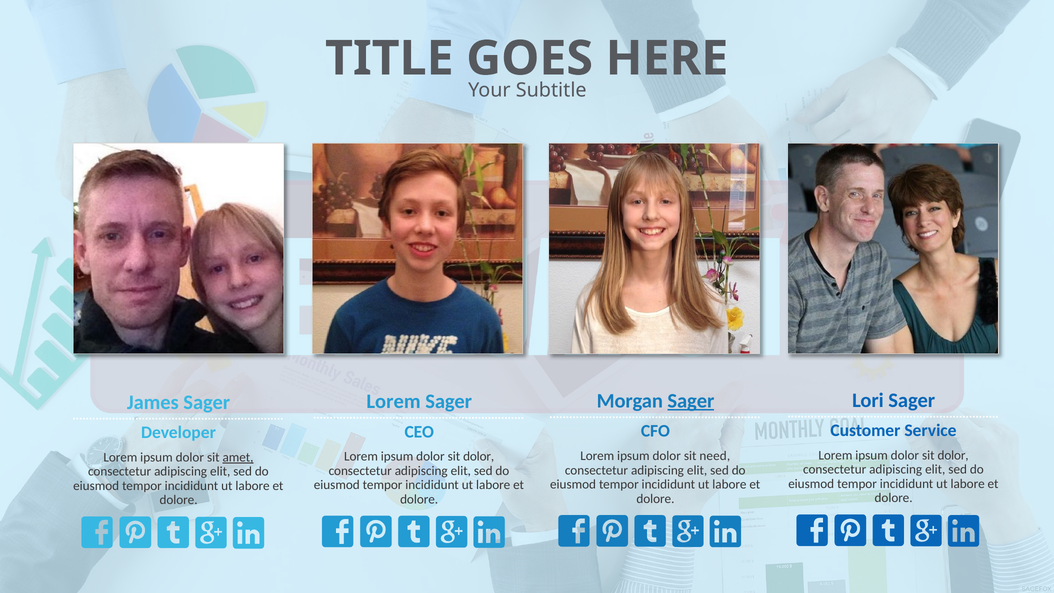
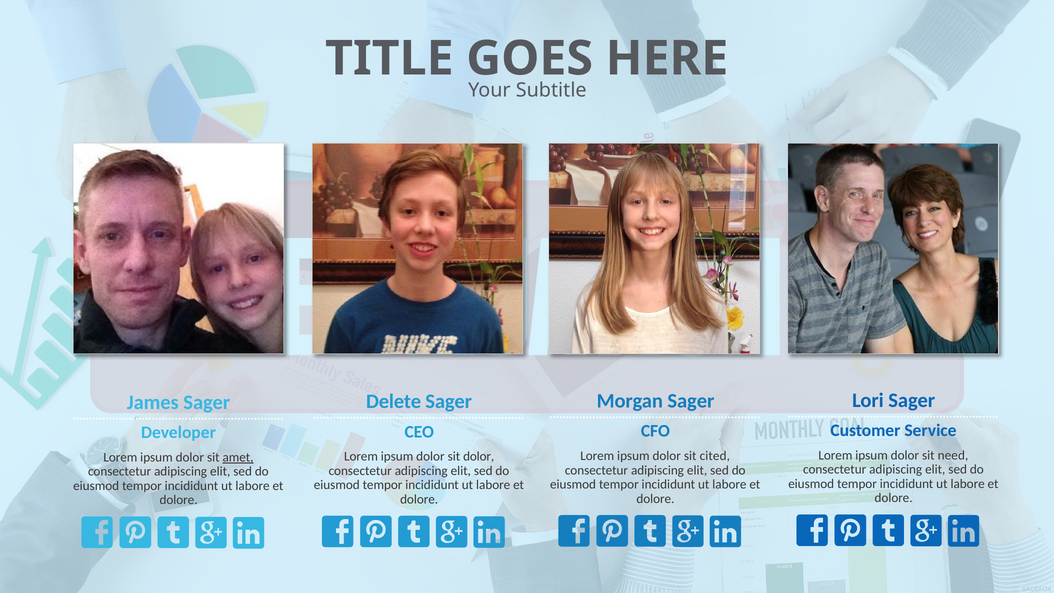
Sager at (691, 401) underline: present -> none
Lorem at (394, 401): Lorem -> Delete
dolor at (953, 455): dolor -> need
need: need -> cited
